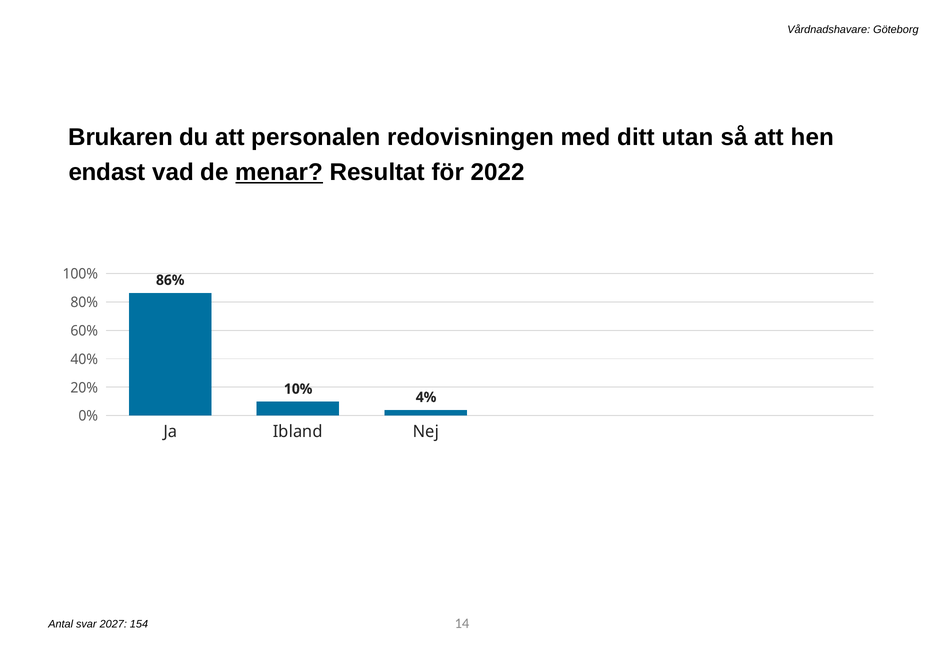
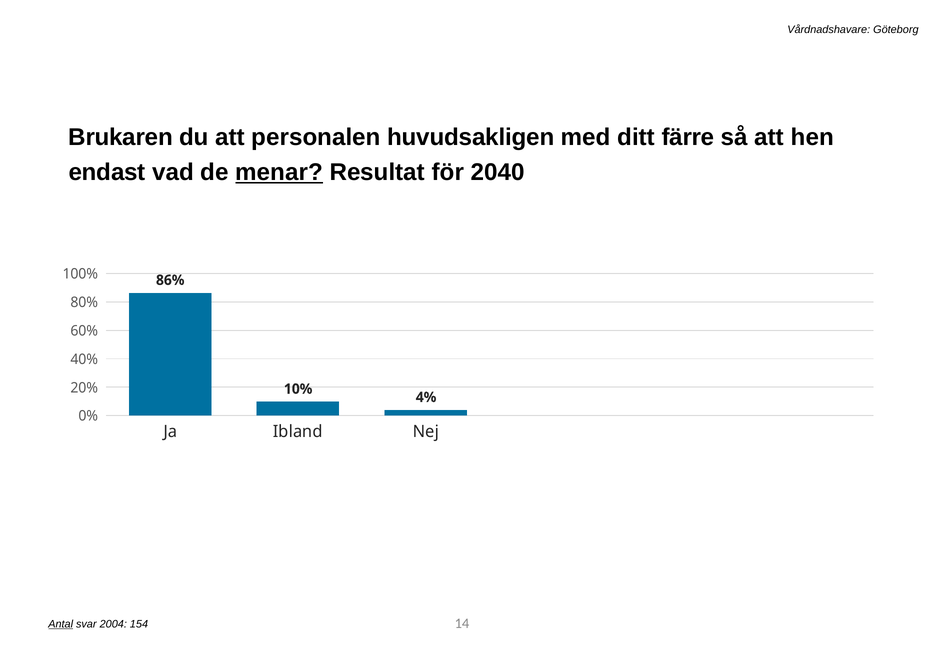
redovisningen: redovisningen -> huvudsakligen
utan: utan -> färre
2022: 2022 -> 2040
Antal underline: none -> present
2027: 2027 -> 2004
